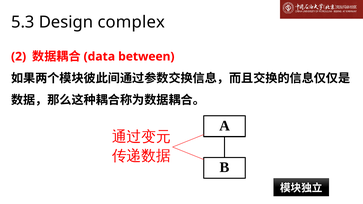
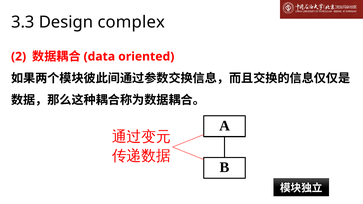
5.3: 5.3 -> 3.3
between: between -> oriented
